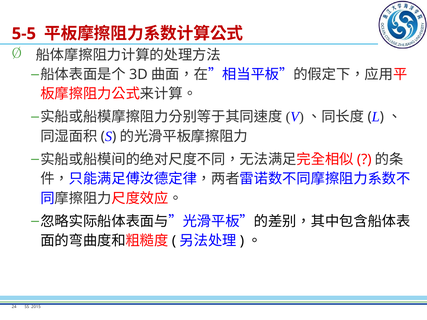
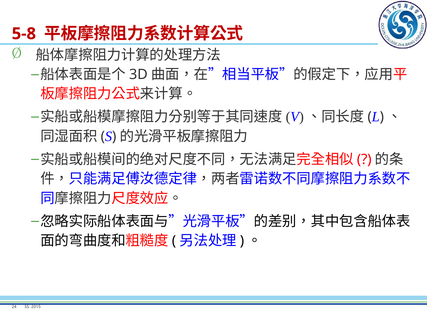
5-5: 5-5 -> 5-8
